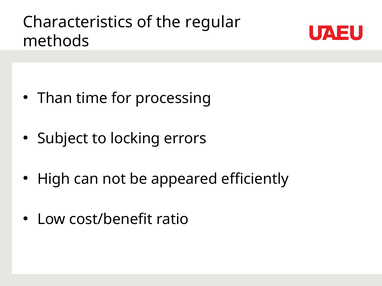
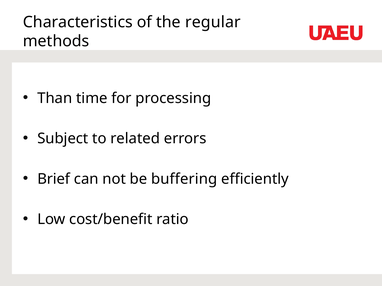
locking: locking -> related
High: High -> Brief
appeared: appeared -> buffering
